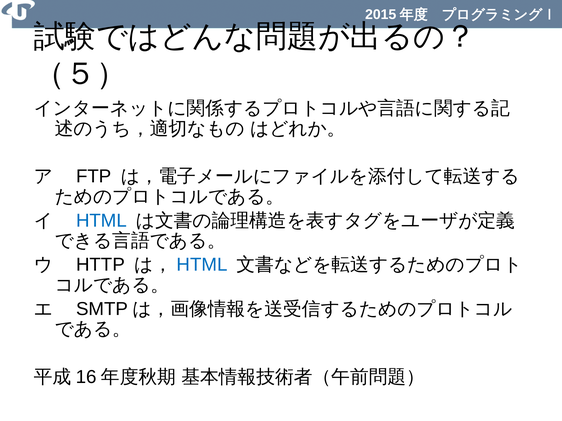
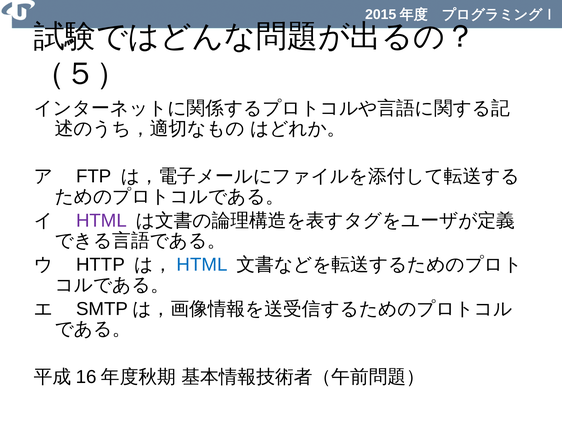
HTML at (102, 221) colour: blue -> purple
